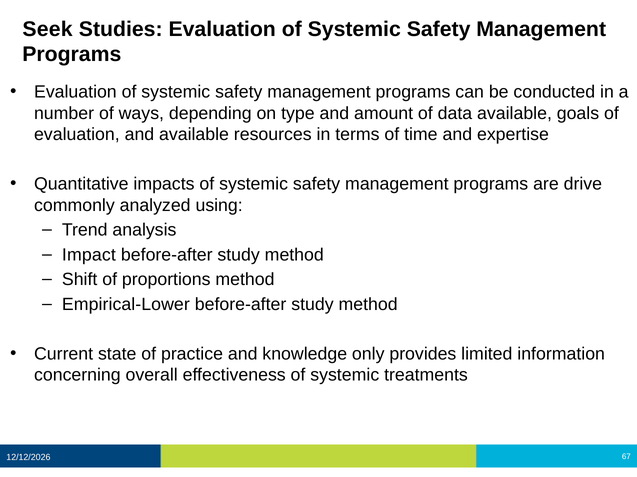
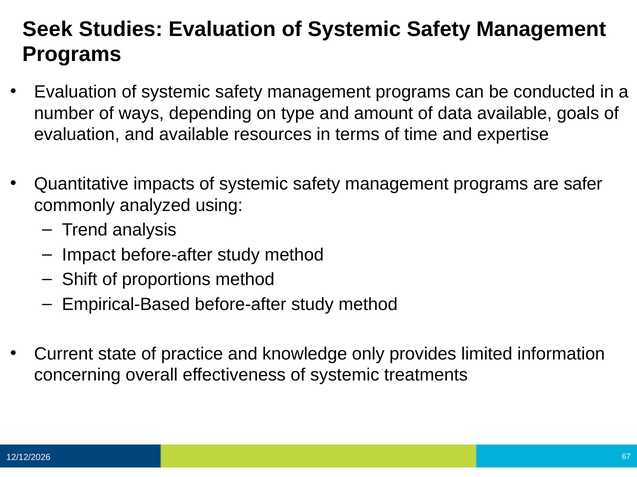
drive: drive -> safer
Empirical-Lower: Empirical-Lower -> Empirical-Based
